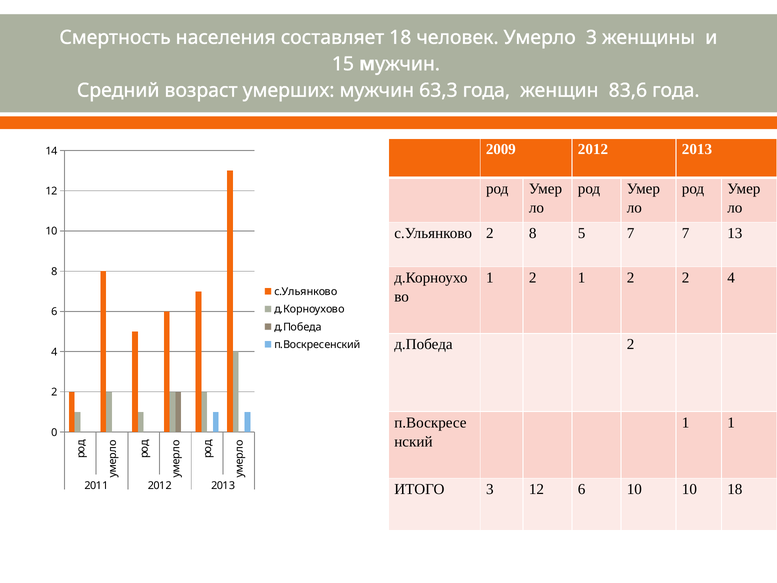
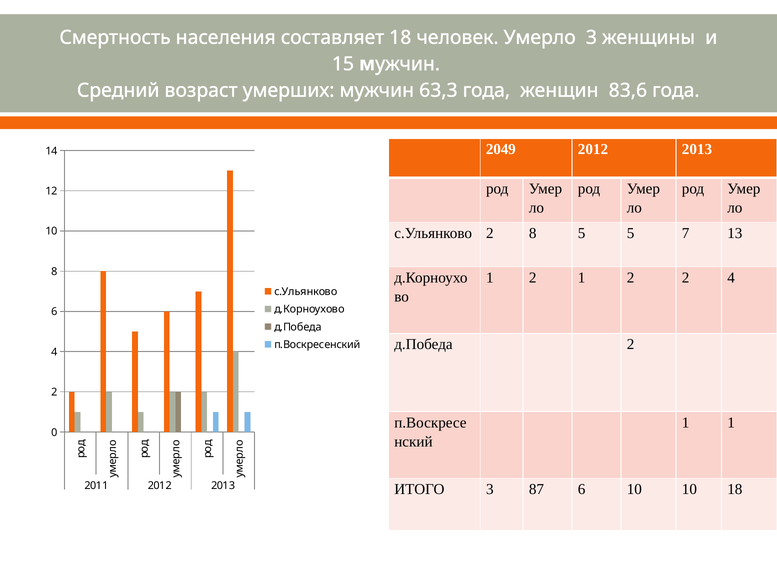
2009: 2009 -> 2049
5 7: 7 -> 5
3 12: 12 -> 87
